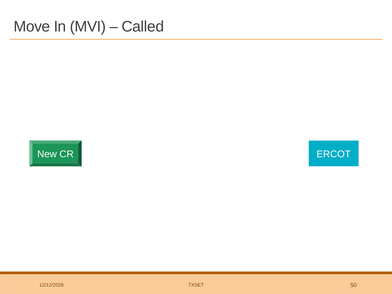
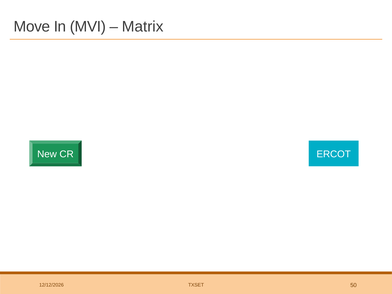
Called: Called -> Matrix
